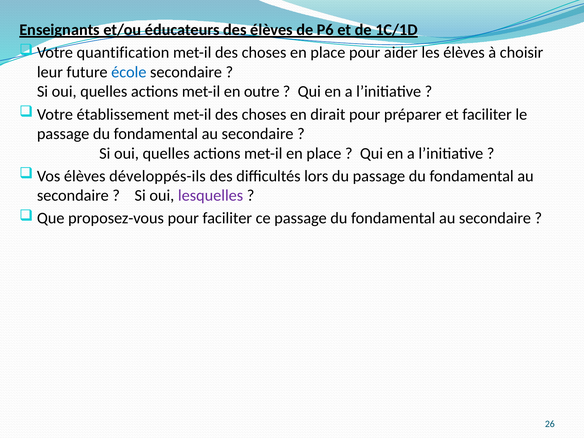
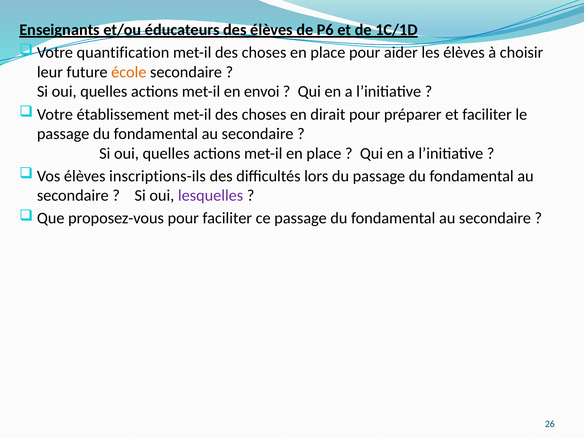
école colour: blue -> orange
outre: outre -> envoi
développés-ils: développés-ils -> inscriptions-ils
